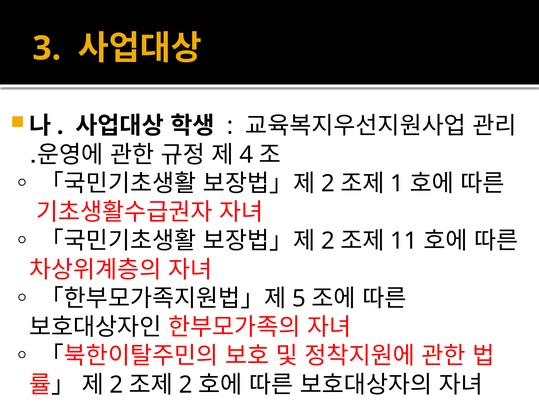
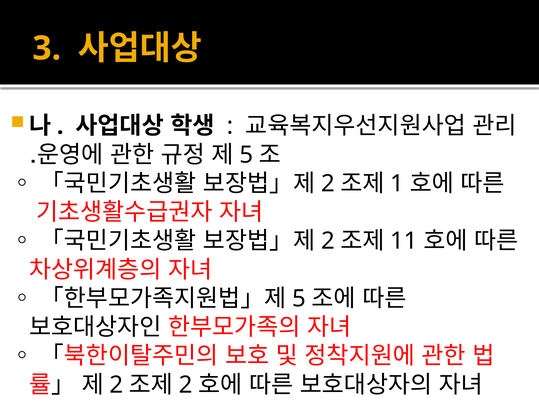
4 at (246, 155): 4 -> 5
